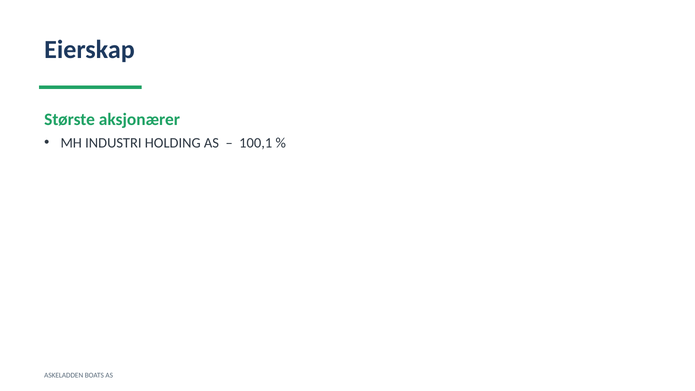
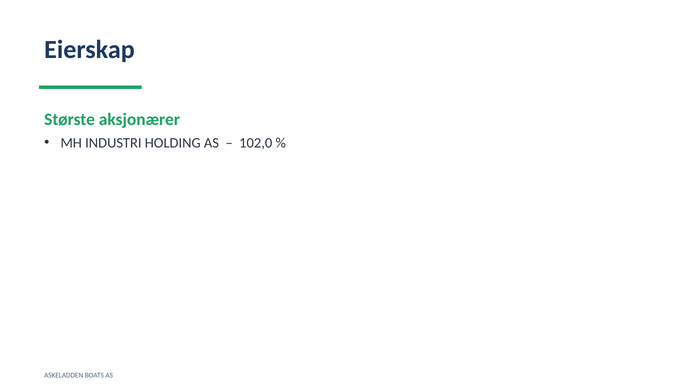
100,1: 100,1 -> 102,0
